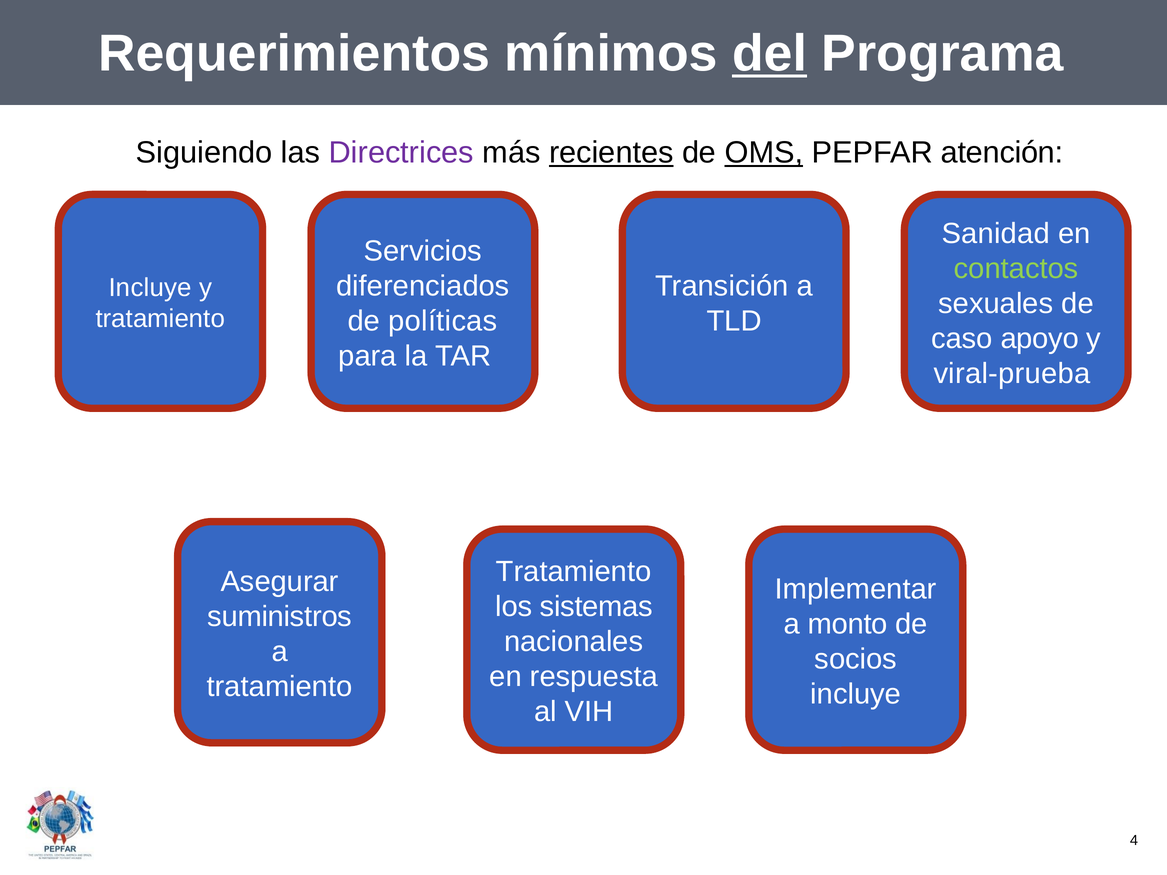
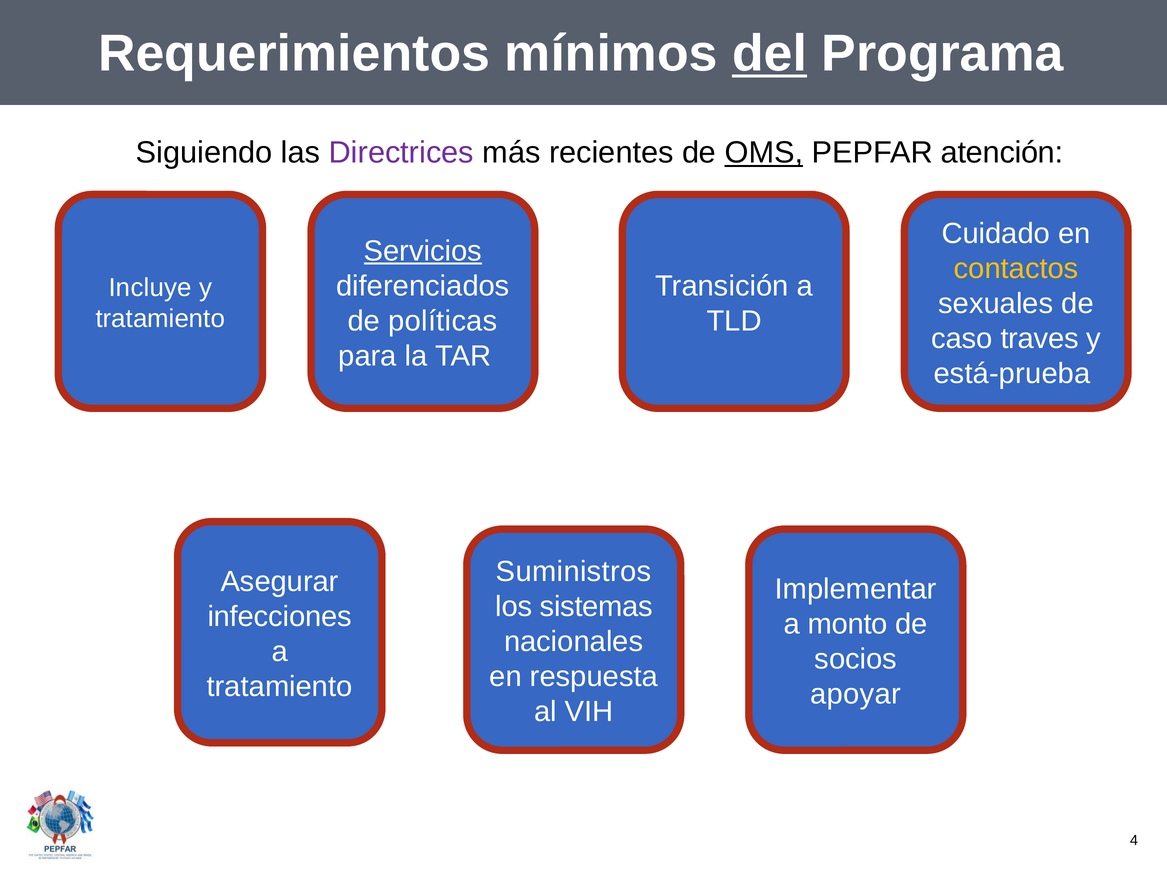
recientes underline: present -> none
Sanidad: Sanidad -> Cuidado
Servicios underline: none -> present
contactos colour: light green -> yellow
apoyo: apoyo -> traves
viral-prueba: viral-prueba -> está-prueba
Tratamiento at (574, 572): Tratamiento -> Suministros
suministros: suministros -> infecciones
incluye at (856, 694): incluye -> apoyar
